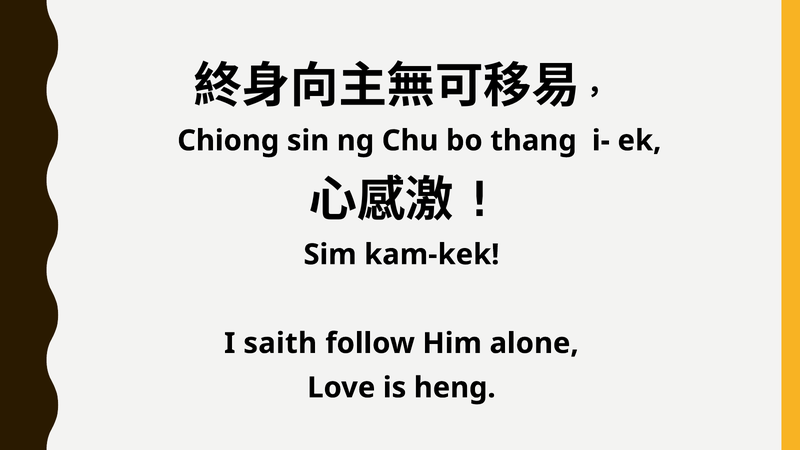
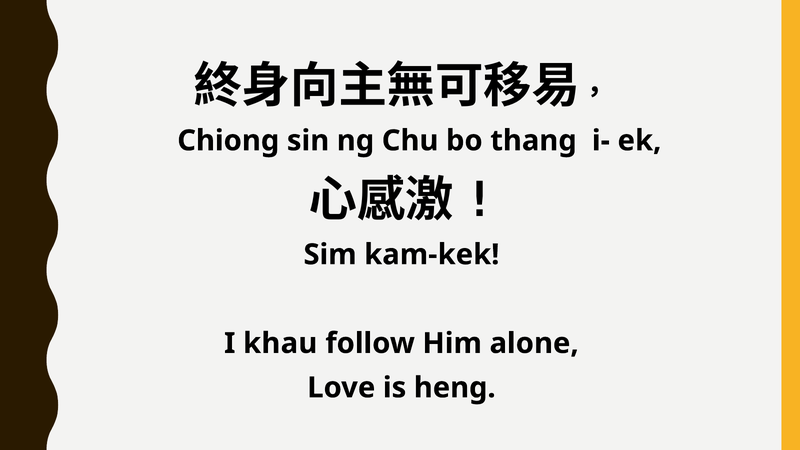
saith: saith -> khau
